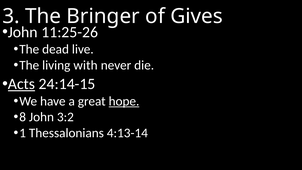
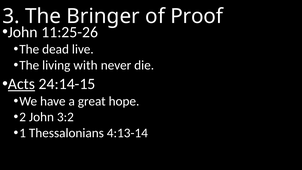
Gives: Gives -> Proof
hope underline: present -> none
8: 8 -> 2
